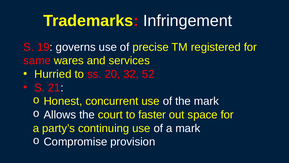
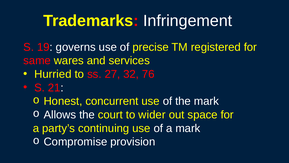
20: 20 -> 27
52: 52 -> 76
faster: faster -> wider
